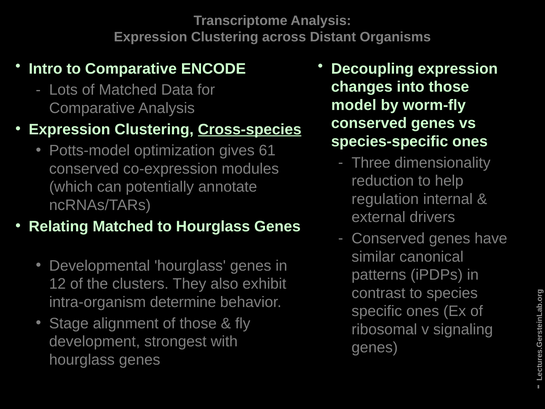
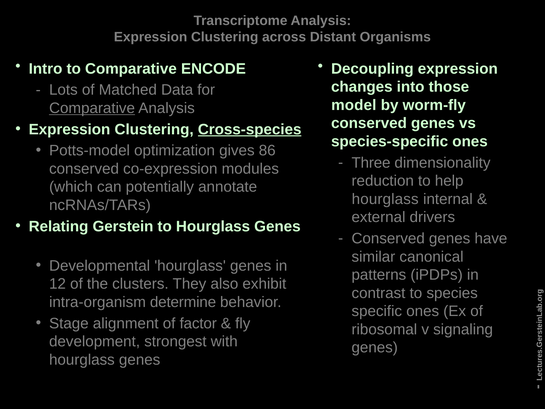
Comparative at (92, 108) underline: none -> present
61: 61 -> 86
regulation at (385, 199): regulation -> hourglass
Relating Matched: Matched -> Gerstein
of those: those -> factor
